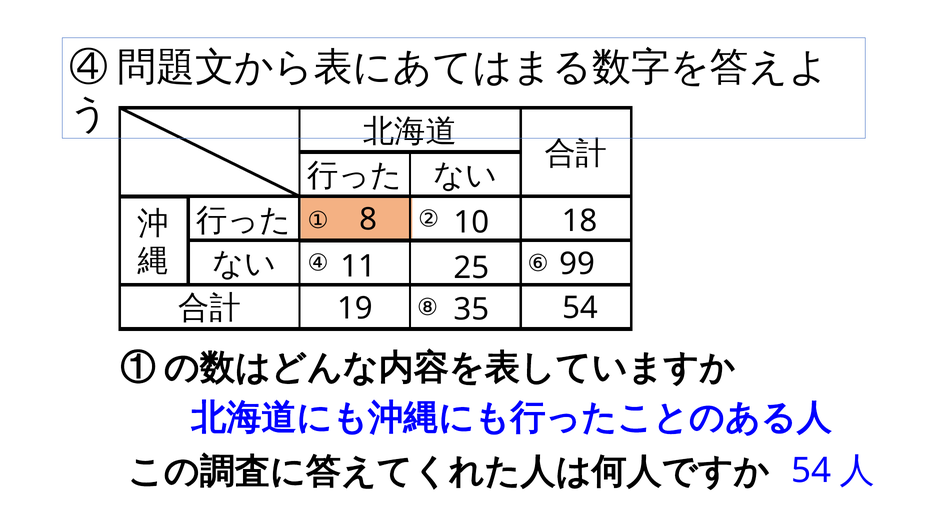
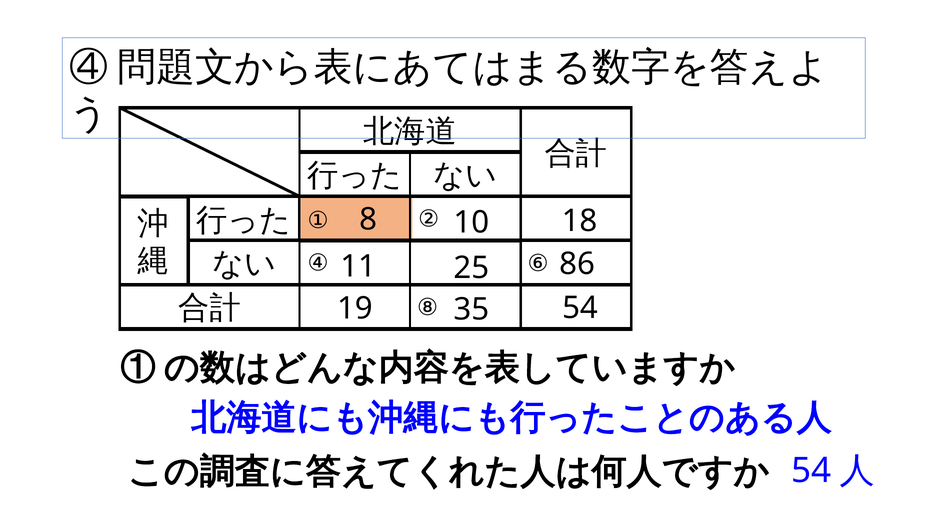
99: 99 -> 86
